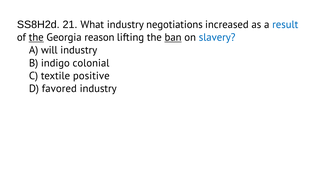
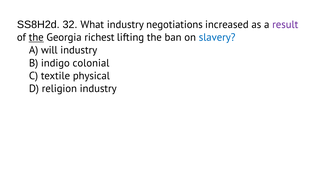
21: 21 -> 32
result colour: blue -> purple
reason: reason -> richest
ban underline: present -> none
positive: positive -> physical
favored: favored -> religion
